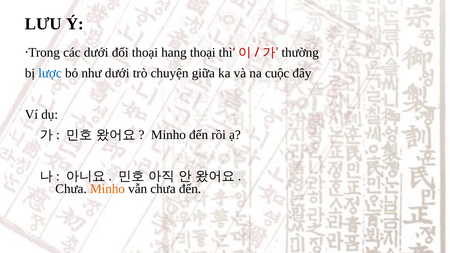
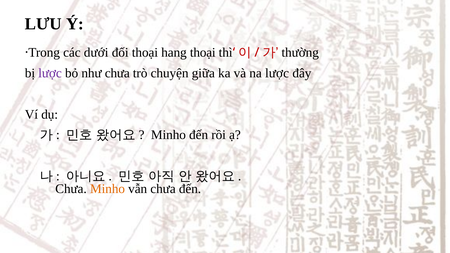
lược at (50, 73) colour: blue -> purple
như dưới: dưới -> chưa
na cuộc: cuộc -> lược
